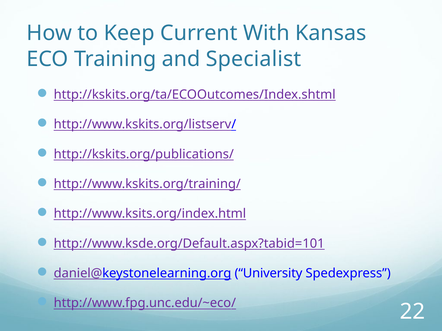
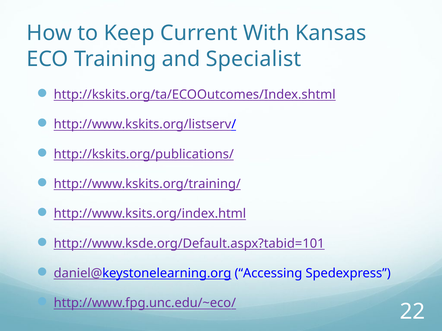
University: University -> Accessing
